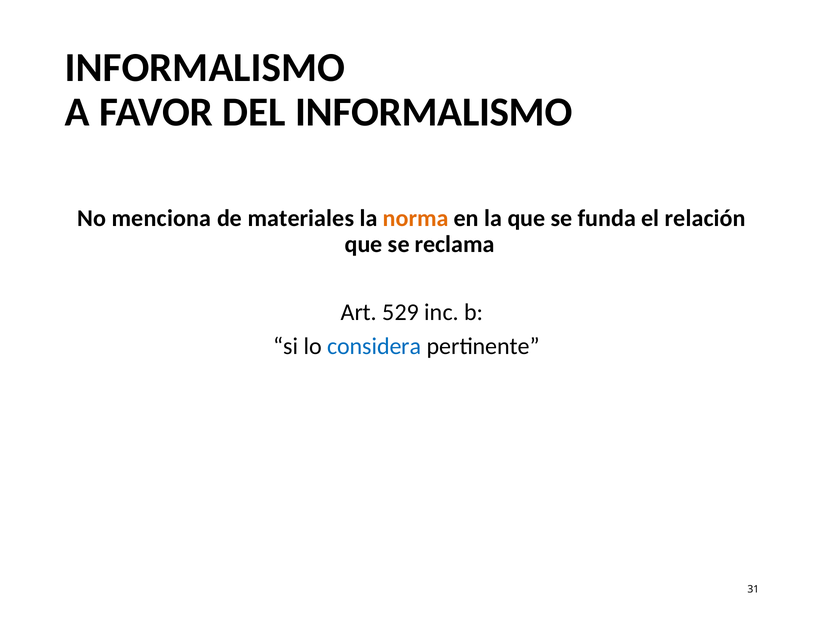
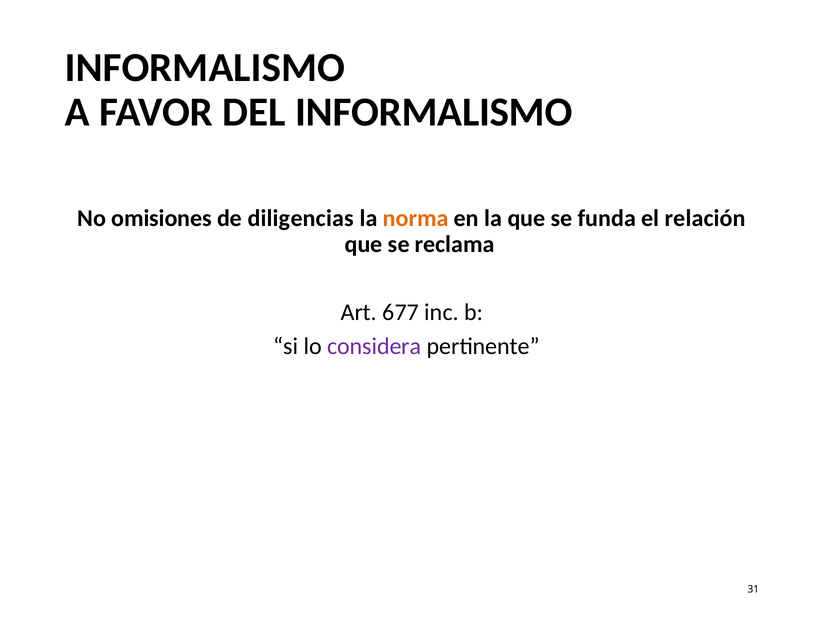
menciona: menciona -> omisiones
materiales: materiales -> diligencias
529: 529 -> 677
considera colour: blue -> purple
